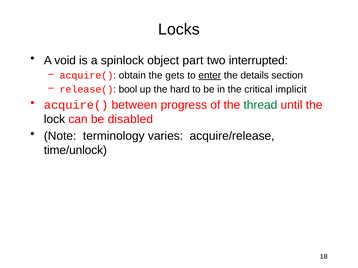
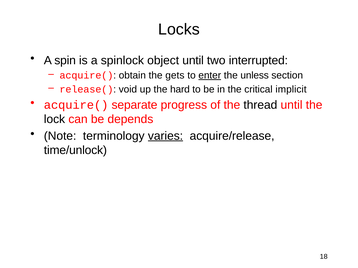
void: void -> spin
object part: part -> until
details: details -> unless
bool: bool -> void
between: between -> separate
thread colour: green -> black
disabled: disabled -> depends
varies underline: none -> present
